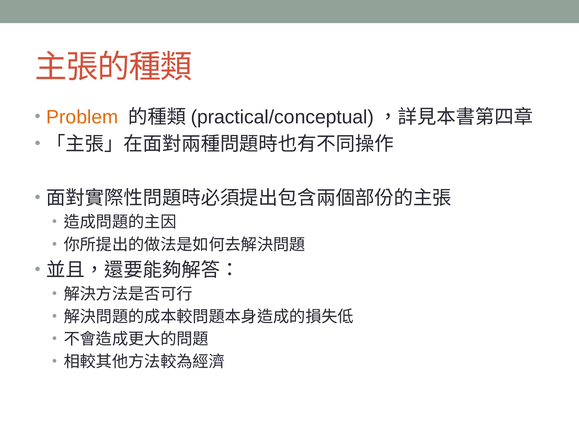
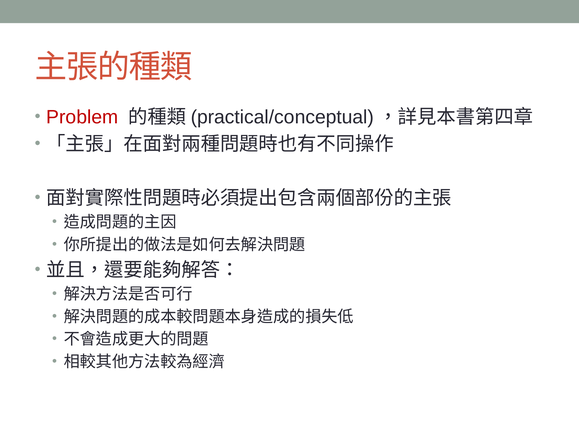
Problem colour: orange -> red
